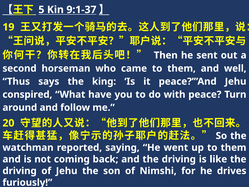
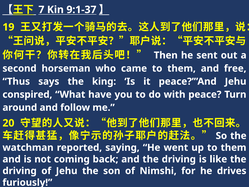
5: 5 -> 7
well: well -> free
